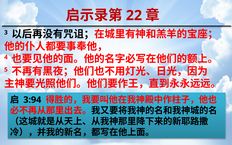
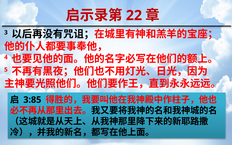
3:94: 3:94 -> 3:85
